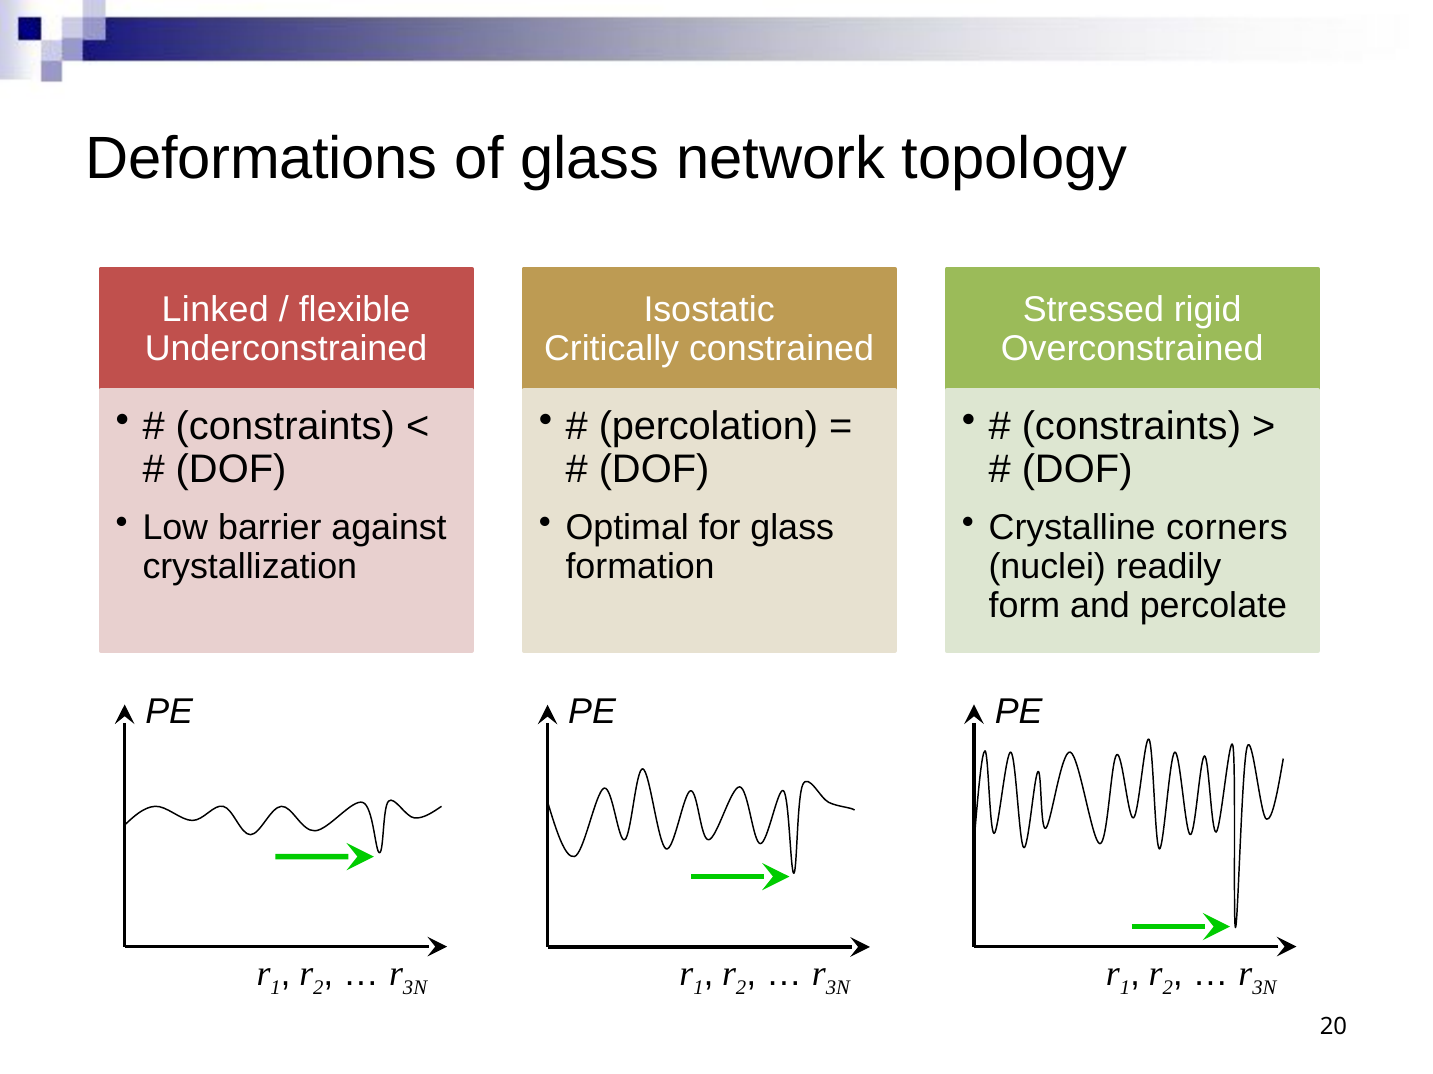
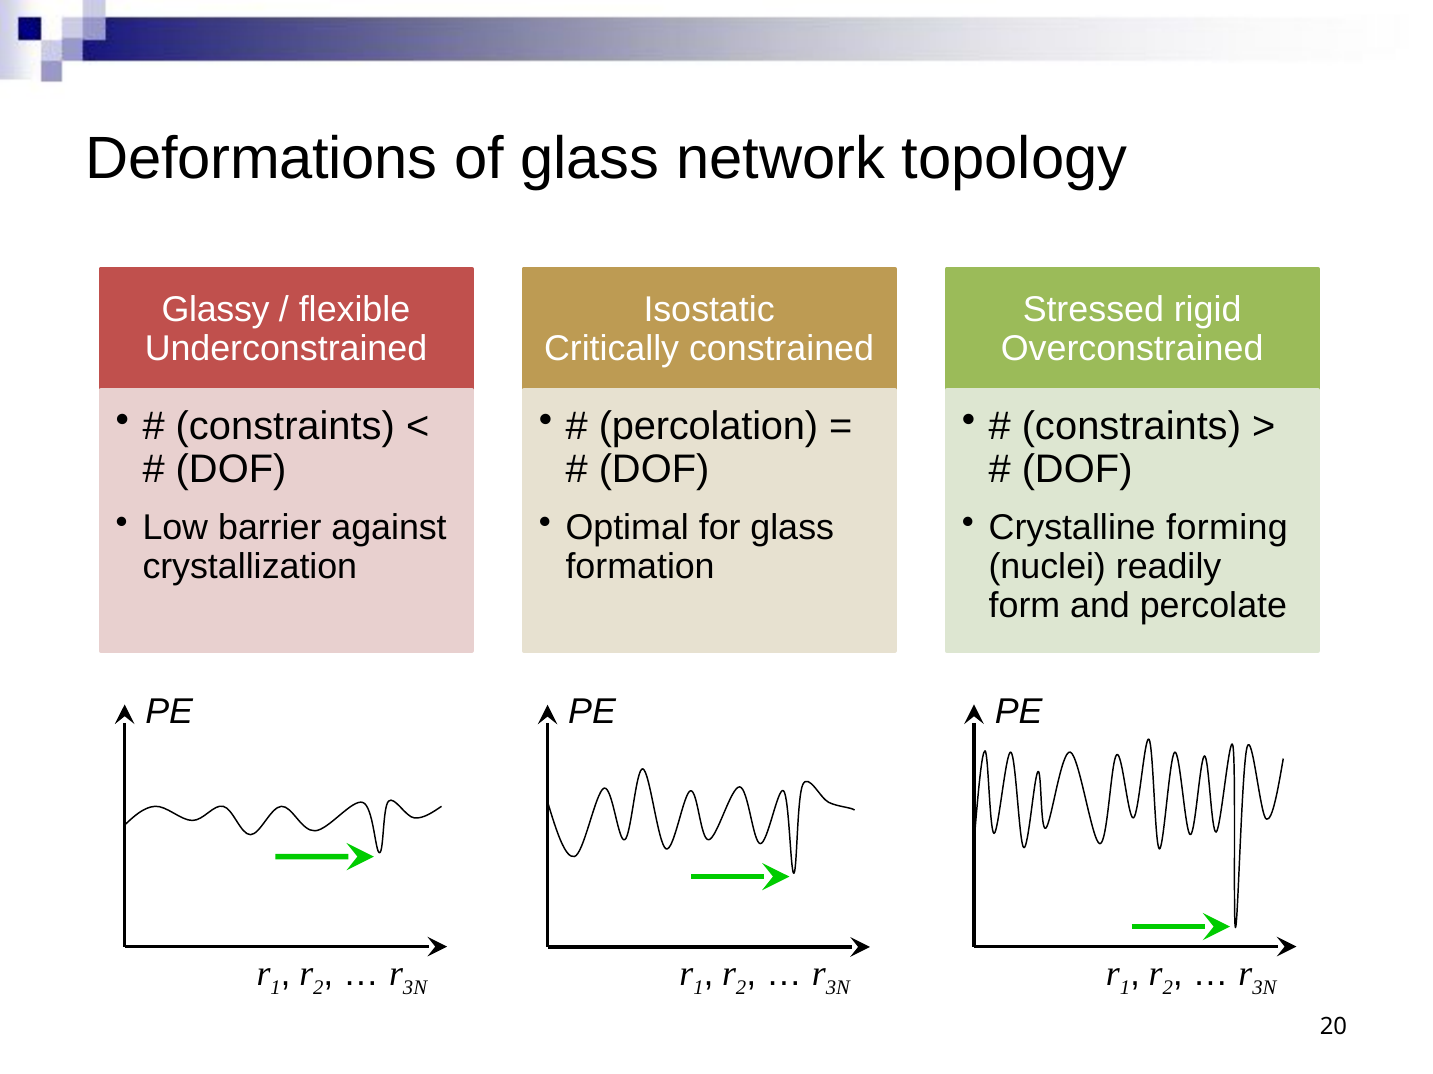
Linked: Linked -> Glassy
corners: corners -> forming
